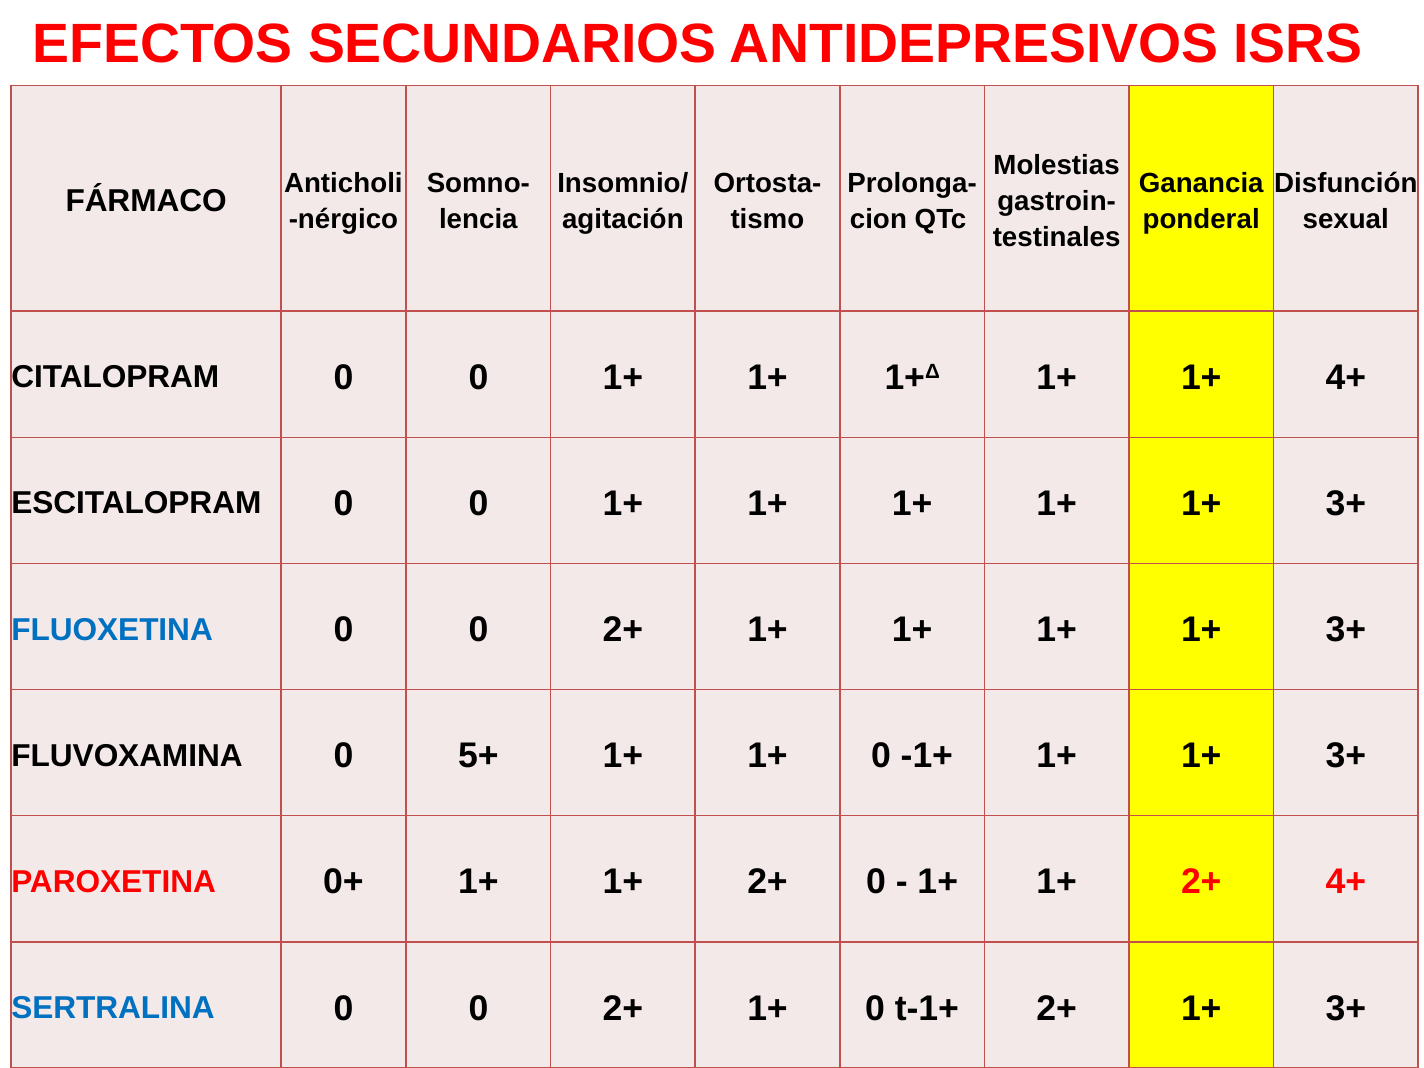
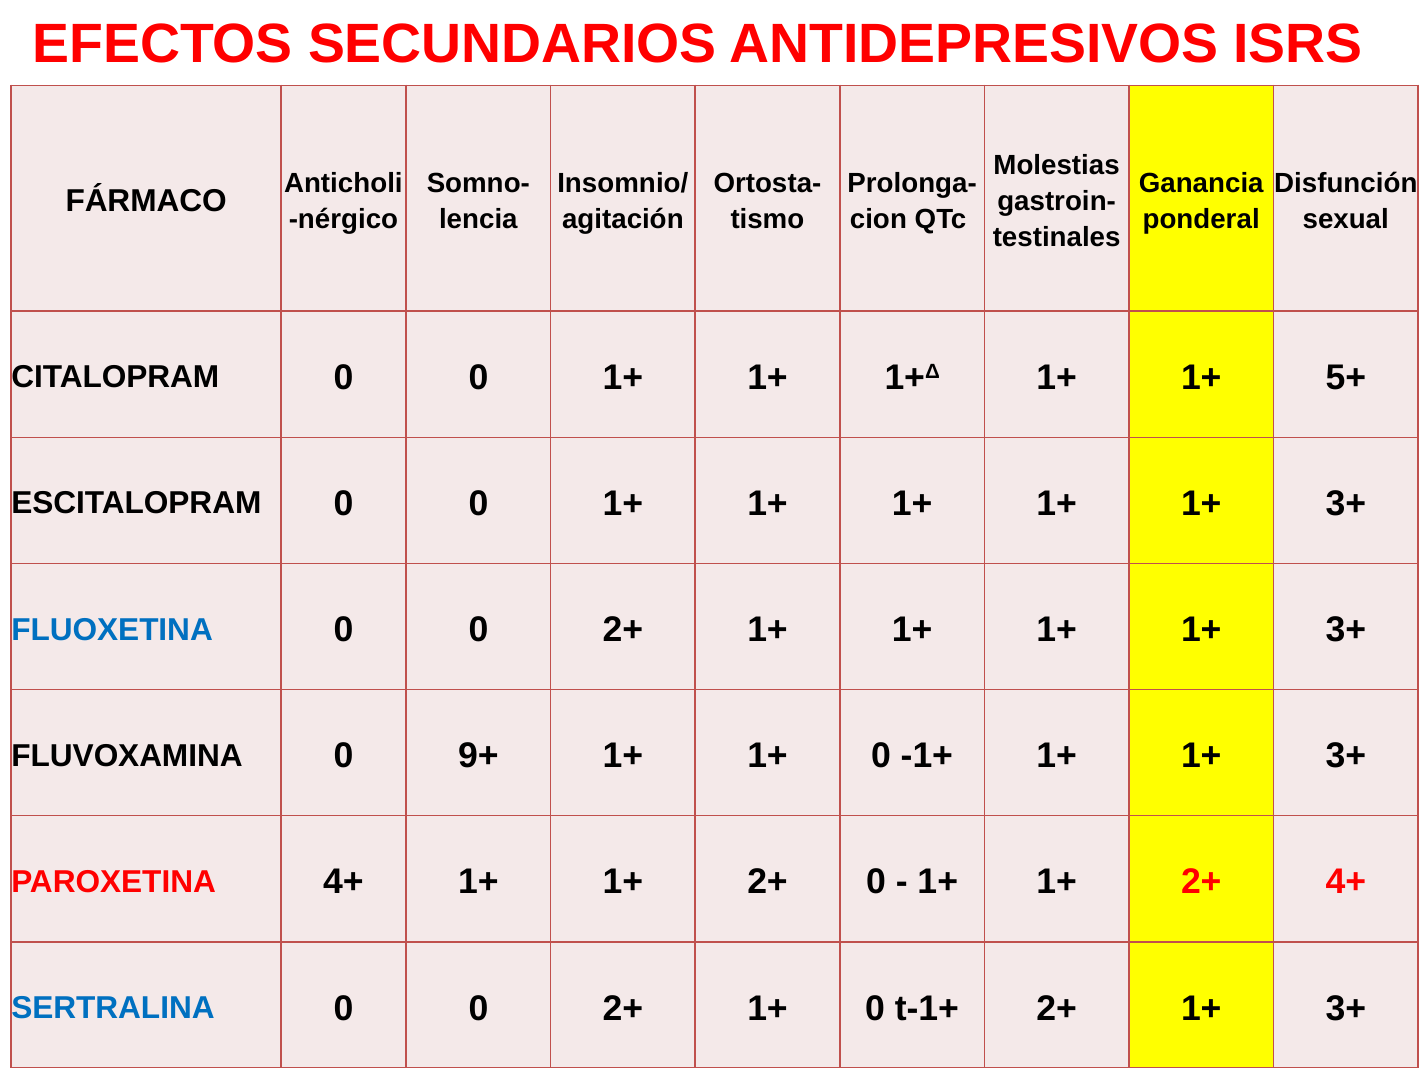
1+ 4+: 4+ -> 5+
5+: 5+ -> 9+
PAROXETINA 0+: 0+ -> 4+
